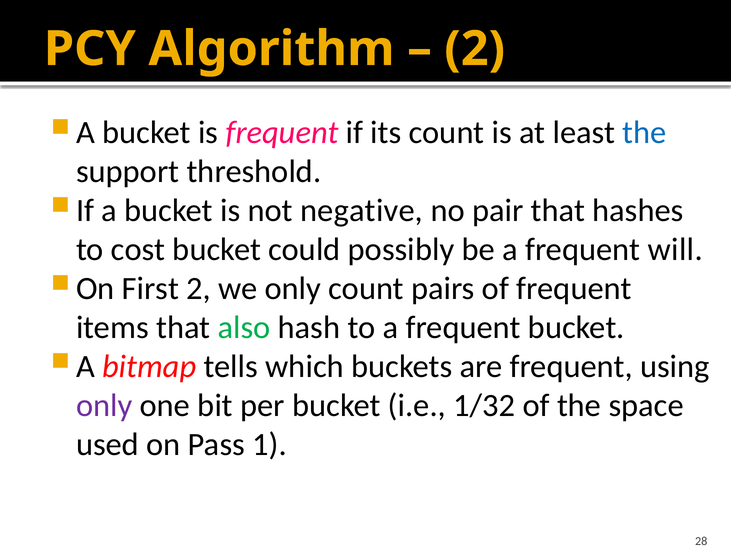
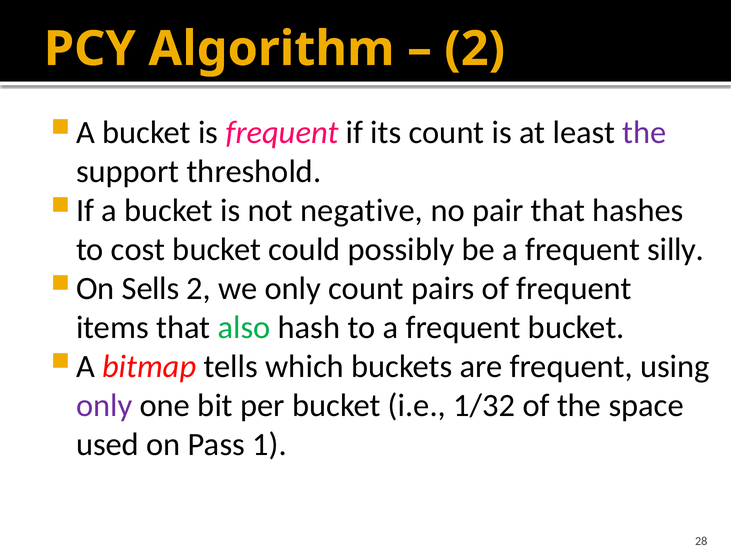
the at (644, 133) colour: blue -> purple
will: will -> silly
First: First -> Sells
